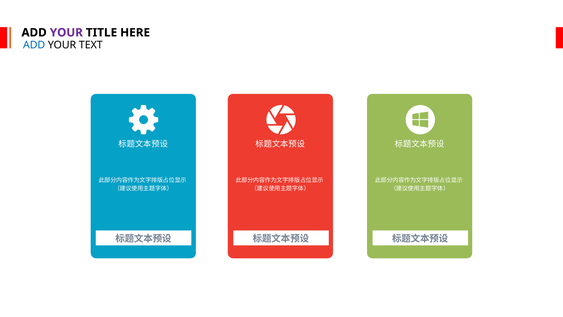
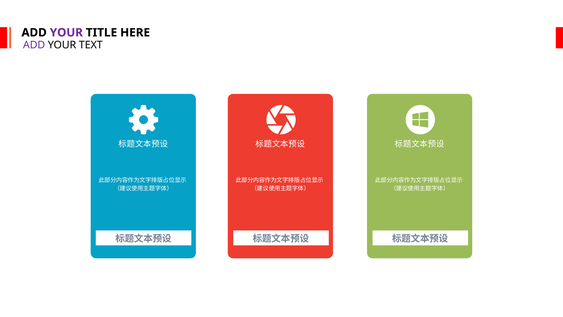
ADD at (34, 45) colour: blue -> purple
